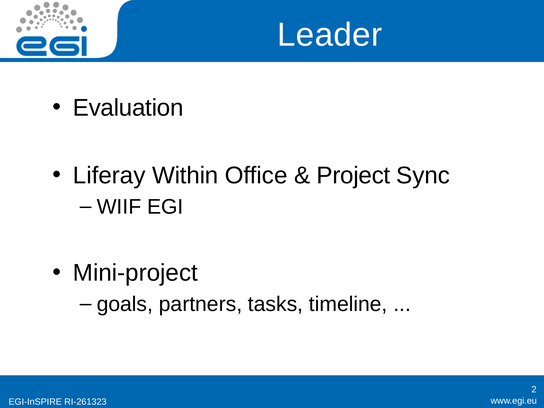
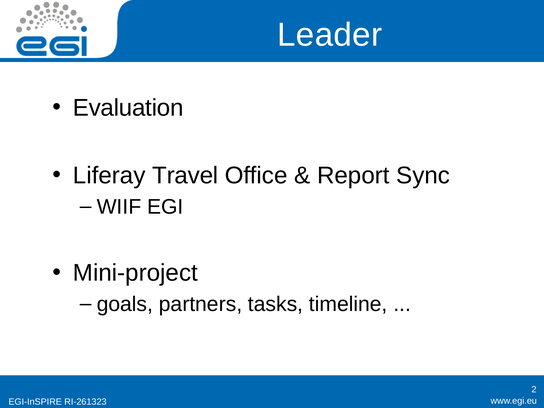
Within: Within -> Travel
Project: Project -> Report
